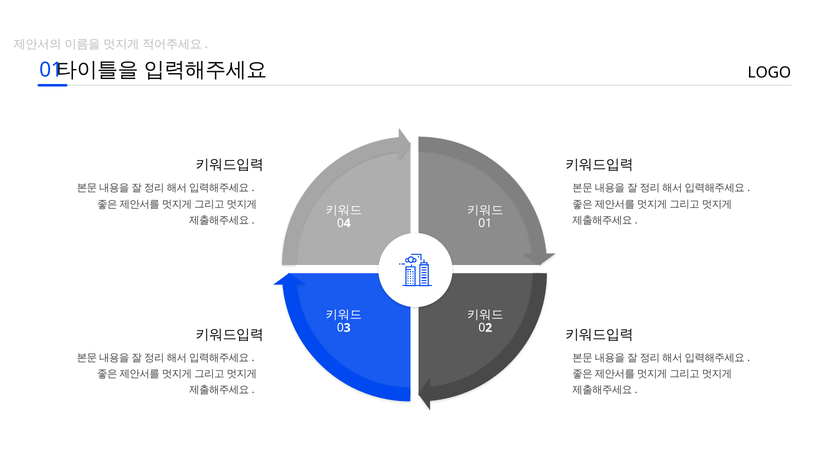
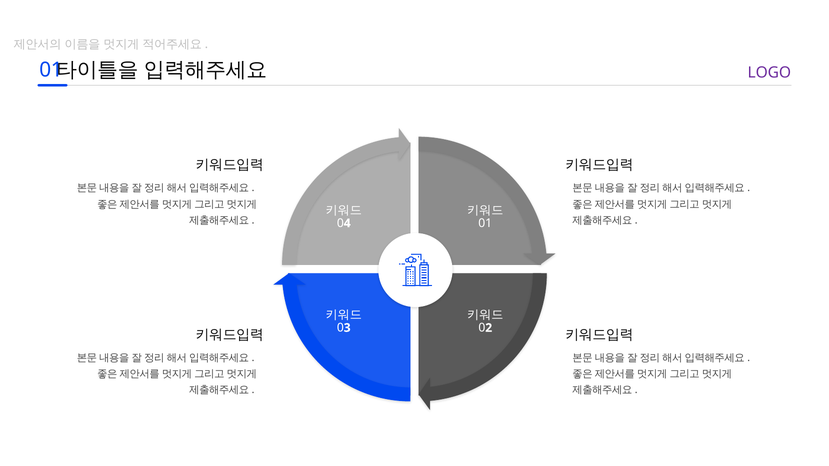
LOGO colour: black -> purple
